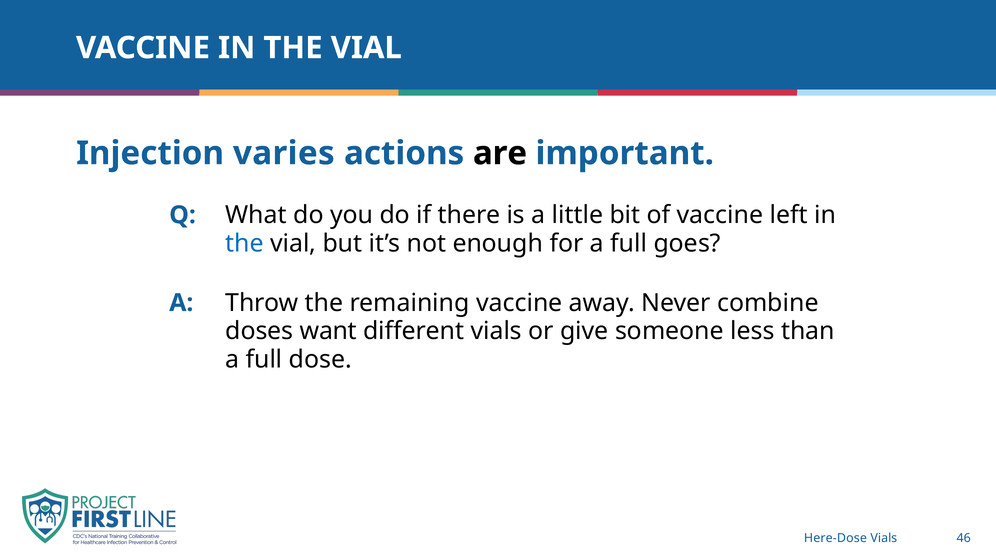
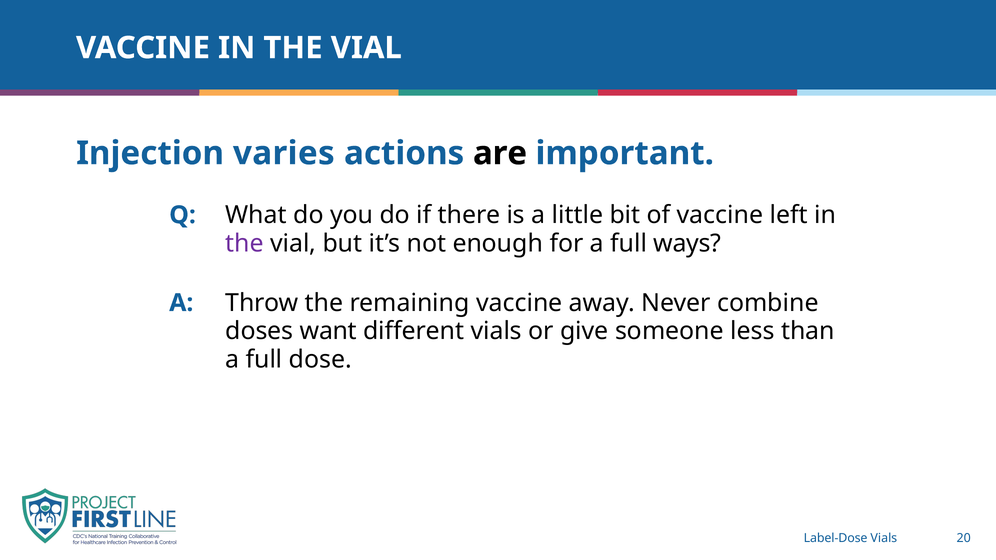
the at (244, 243) colour: blue -> purple
goes: goes -> ways
Here-Dose: Here-Dose -> Label-Dose
46: 46 -> 20
